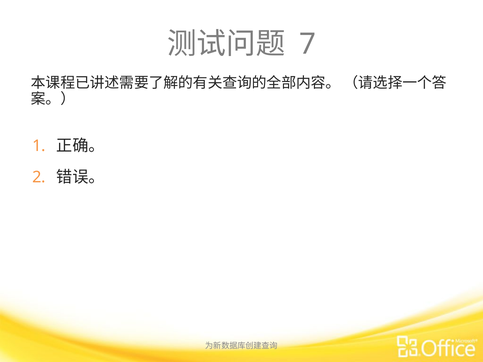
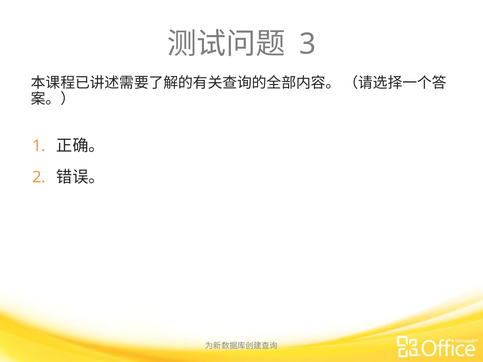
7: 7 -> 3
